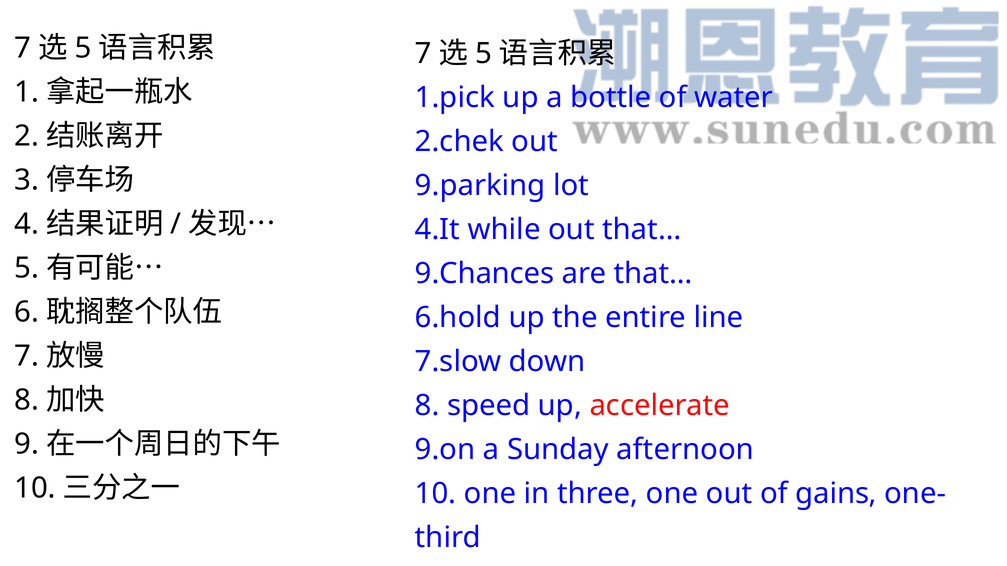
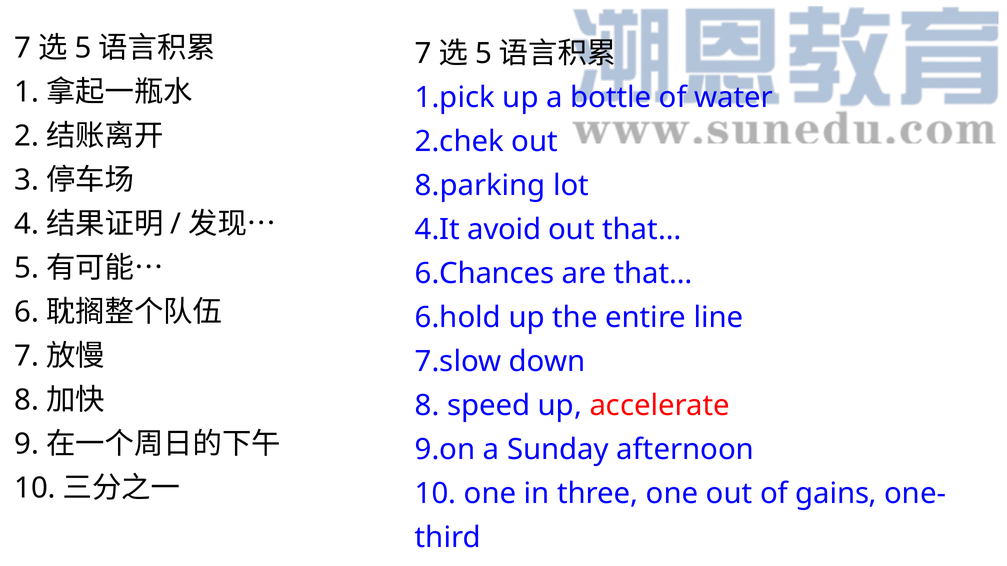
9.parking: 9.parking -> 8.parking
while: while -> avoid
9.Chances: 9.Chances -> 6.Chances
